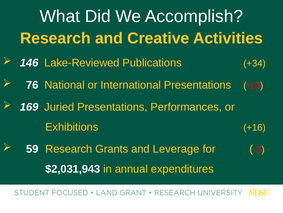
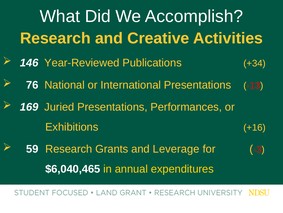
Lake-Reviewed: Lake-Reviewed -> Year-Reviewed
$2,031,943: $2,031,943 -> $6,040,465
